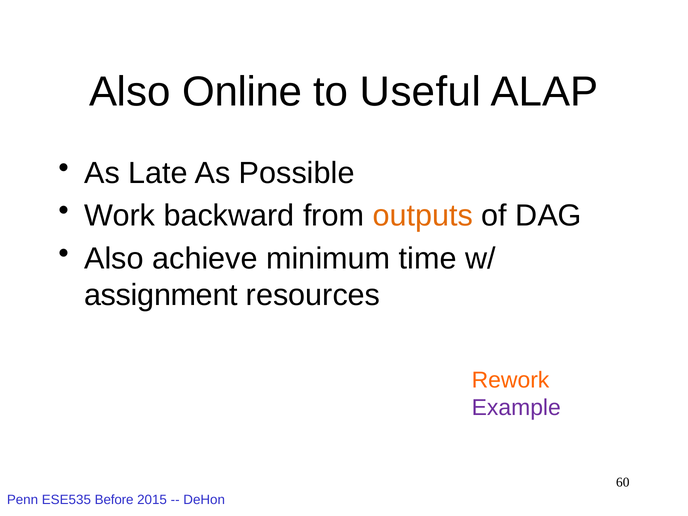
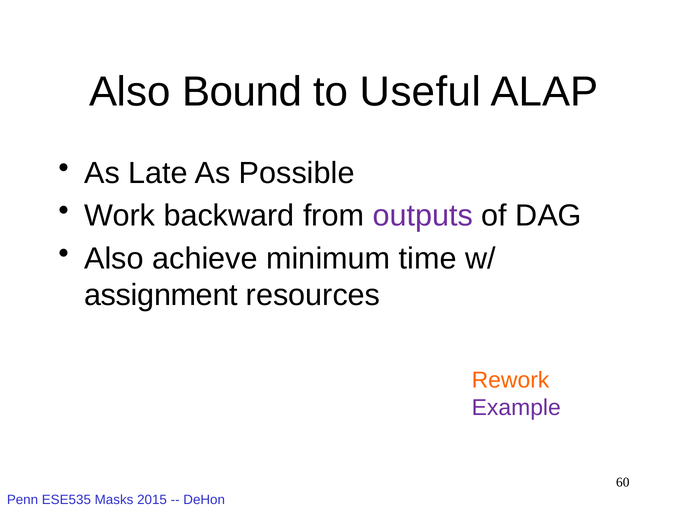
Online: Online -> Bound
outputs colour: orange -> purple
Before: Before -> Masks
